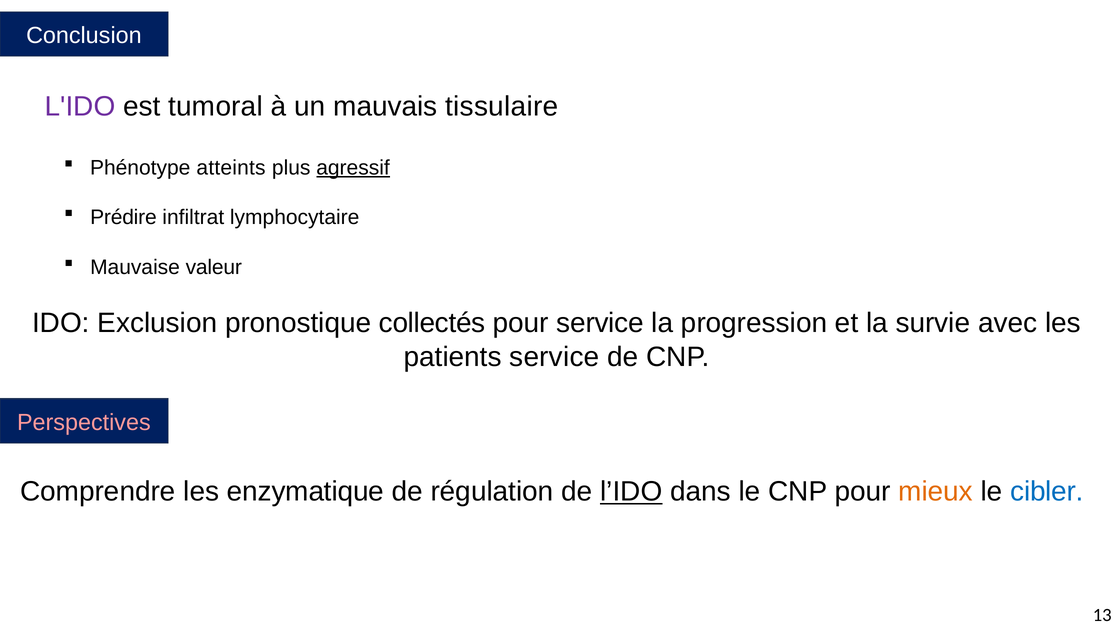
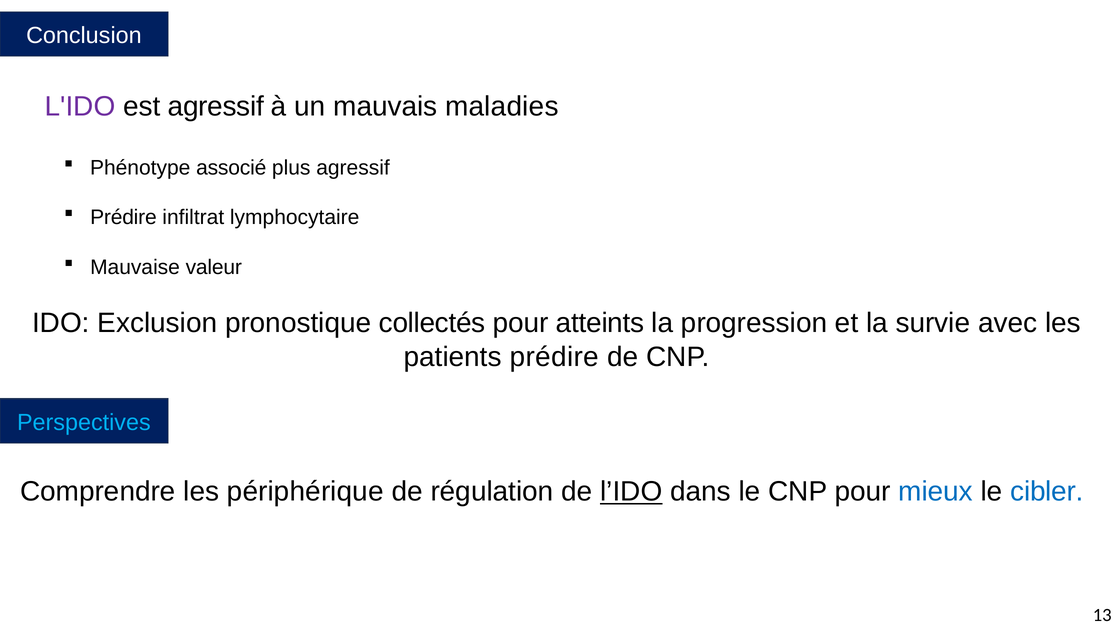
est tumoral: tumoral -> agressif
tissulaire: tissulaire -> maladies
atteints: atteints -> associé
agressif at (353, 168) underline: present -> none
pour service: service -> atteints
patients service: service -> prédire
Perspectives colour: pink -> light blue
enzymatique: enzymatique -> périphérique
mieux colour: orange -> blue
